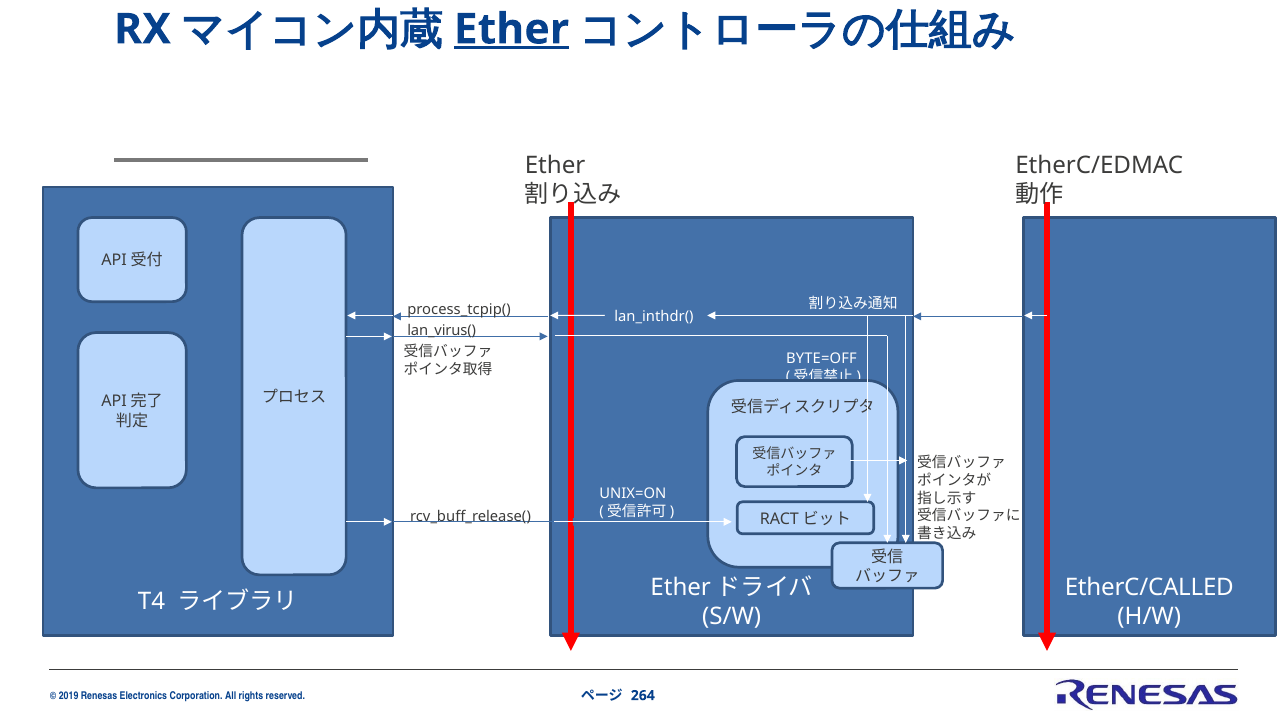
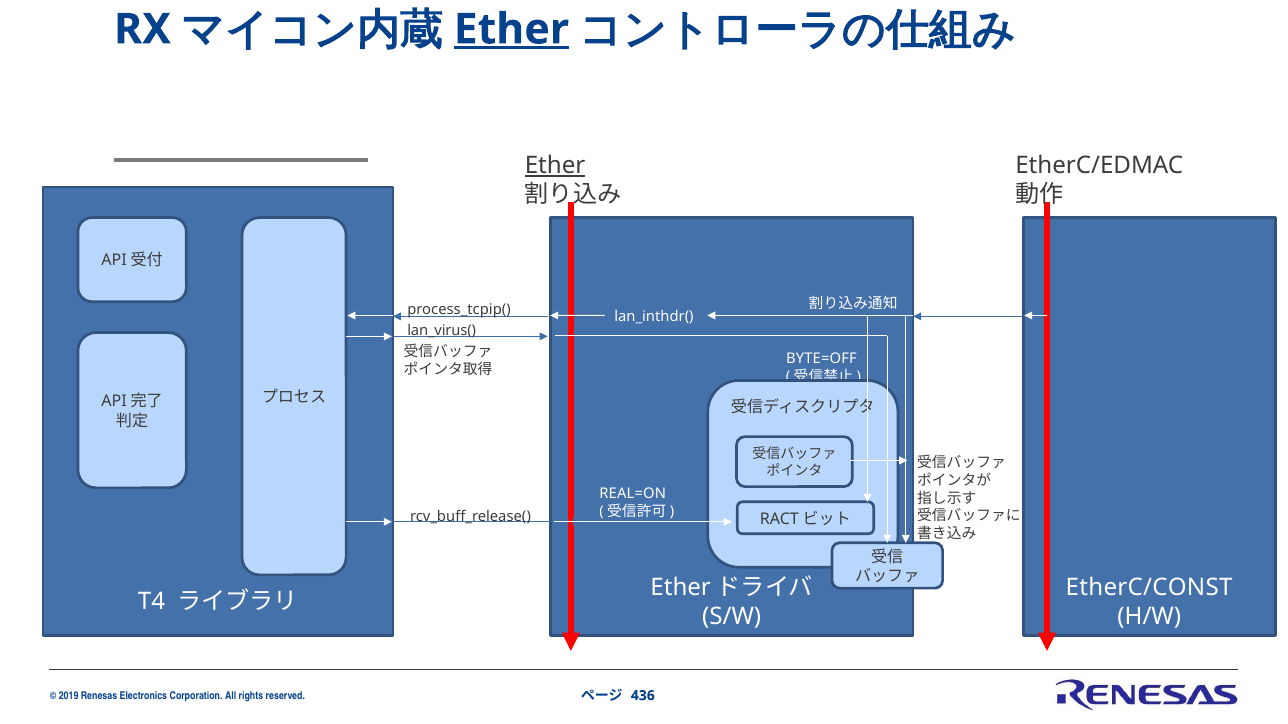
Ether at (555, 166) underline: none -> present
UNIX=ON: UNIX=ON -> REAL=ON
EtherC/CALLED: EtherC/CALLED -> EtherC/CONST
264: 264 -> 436
